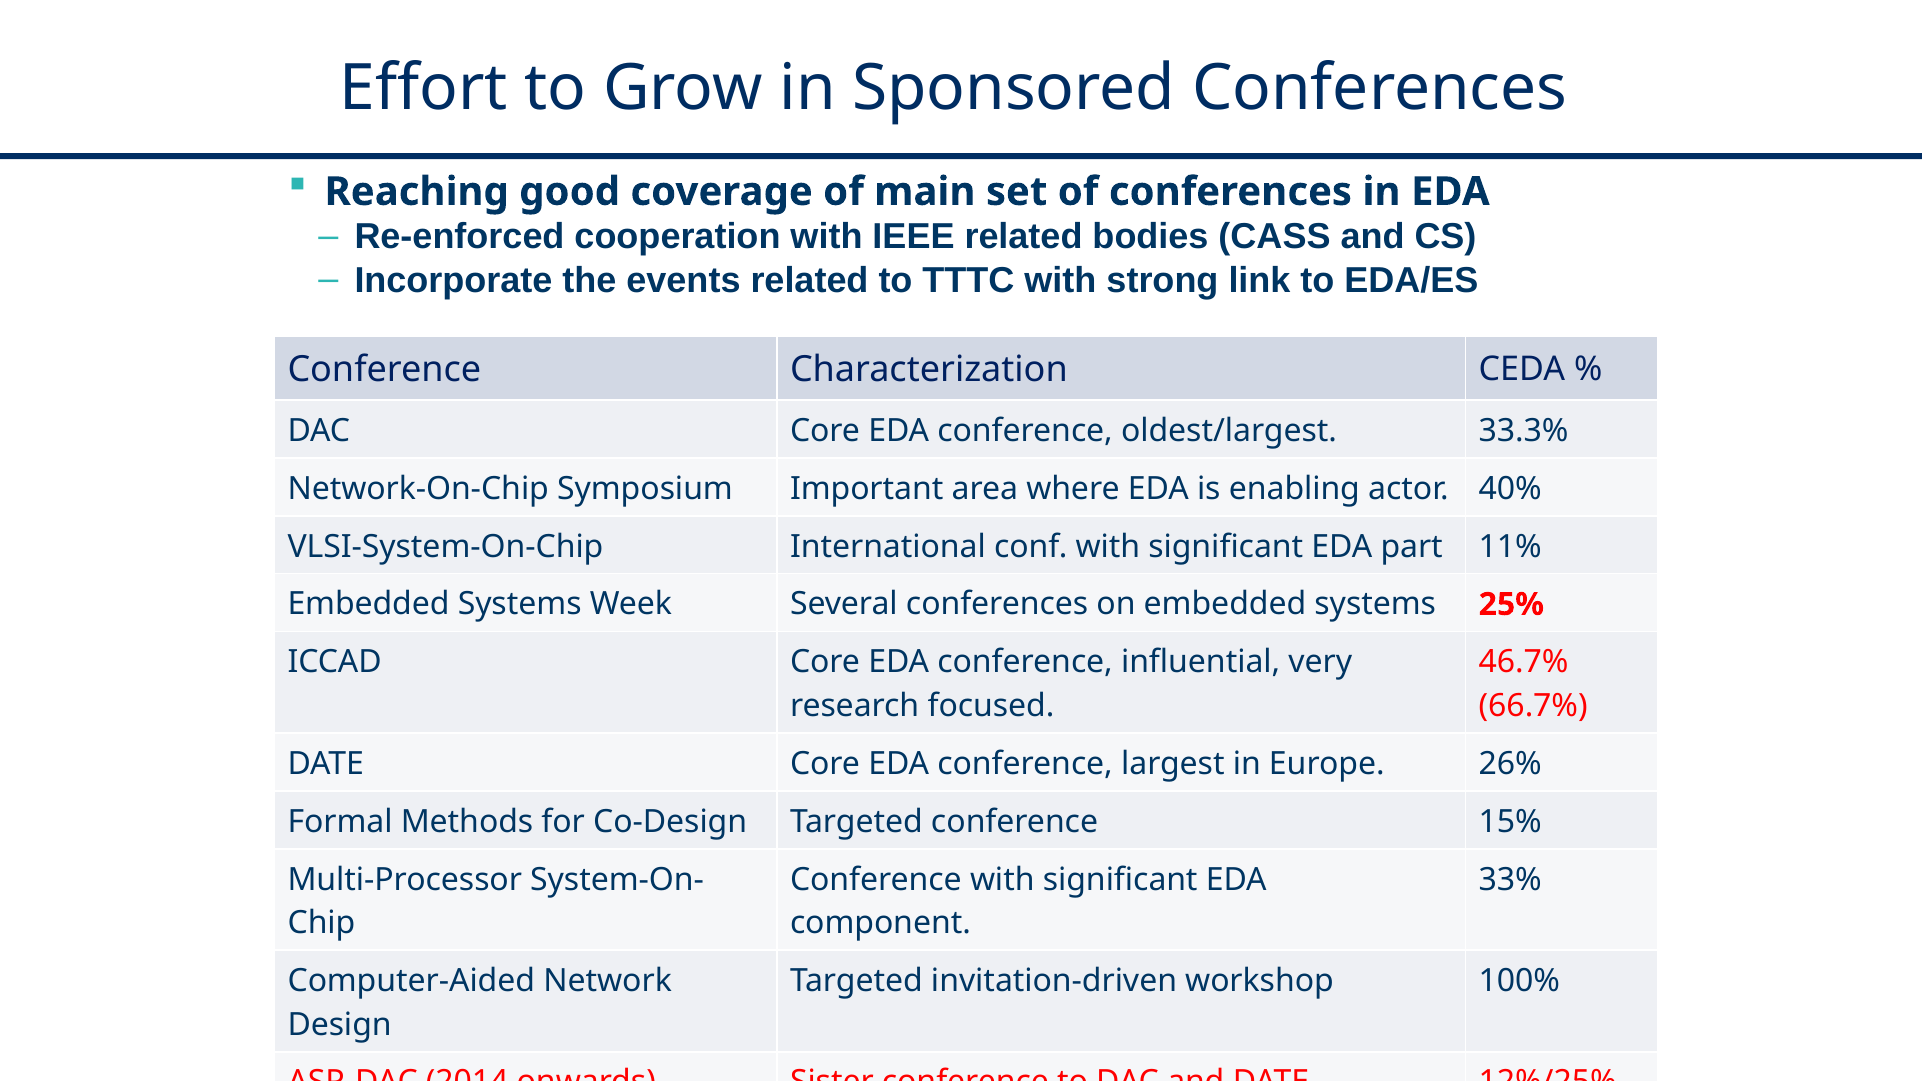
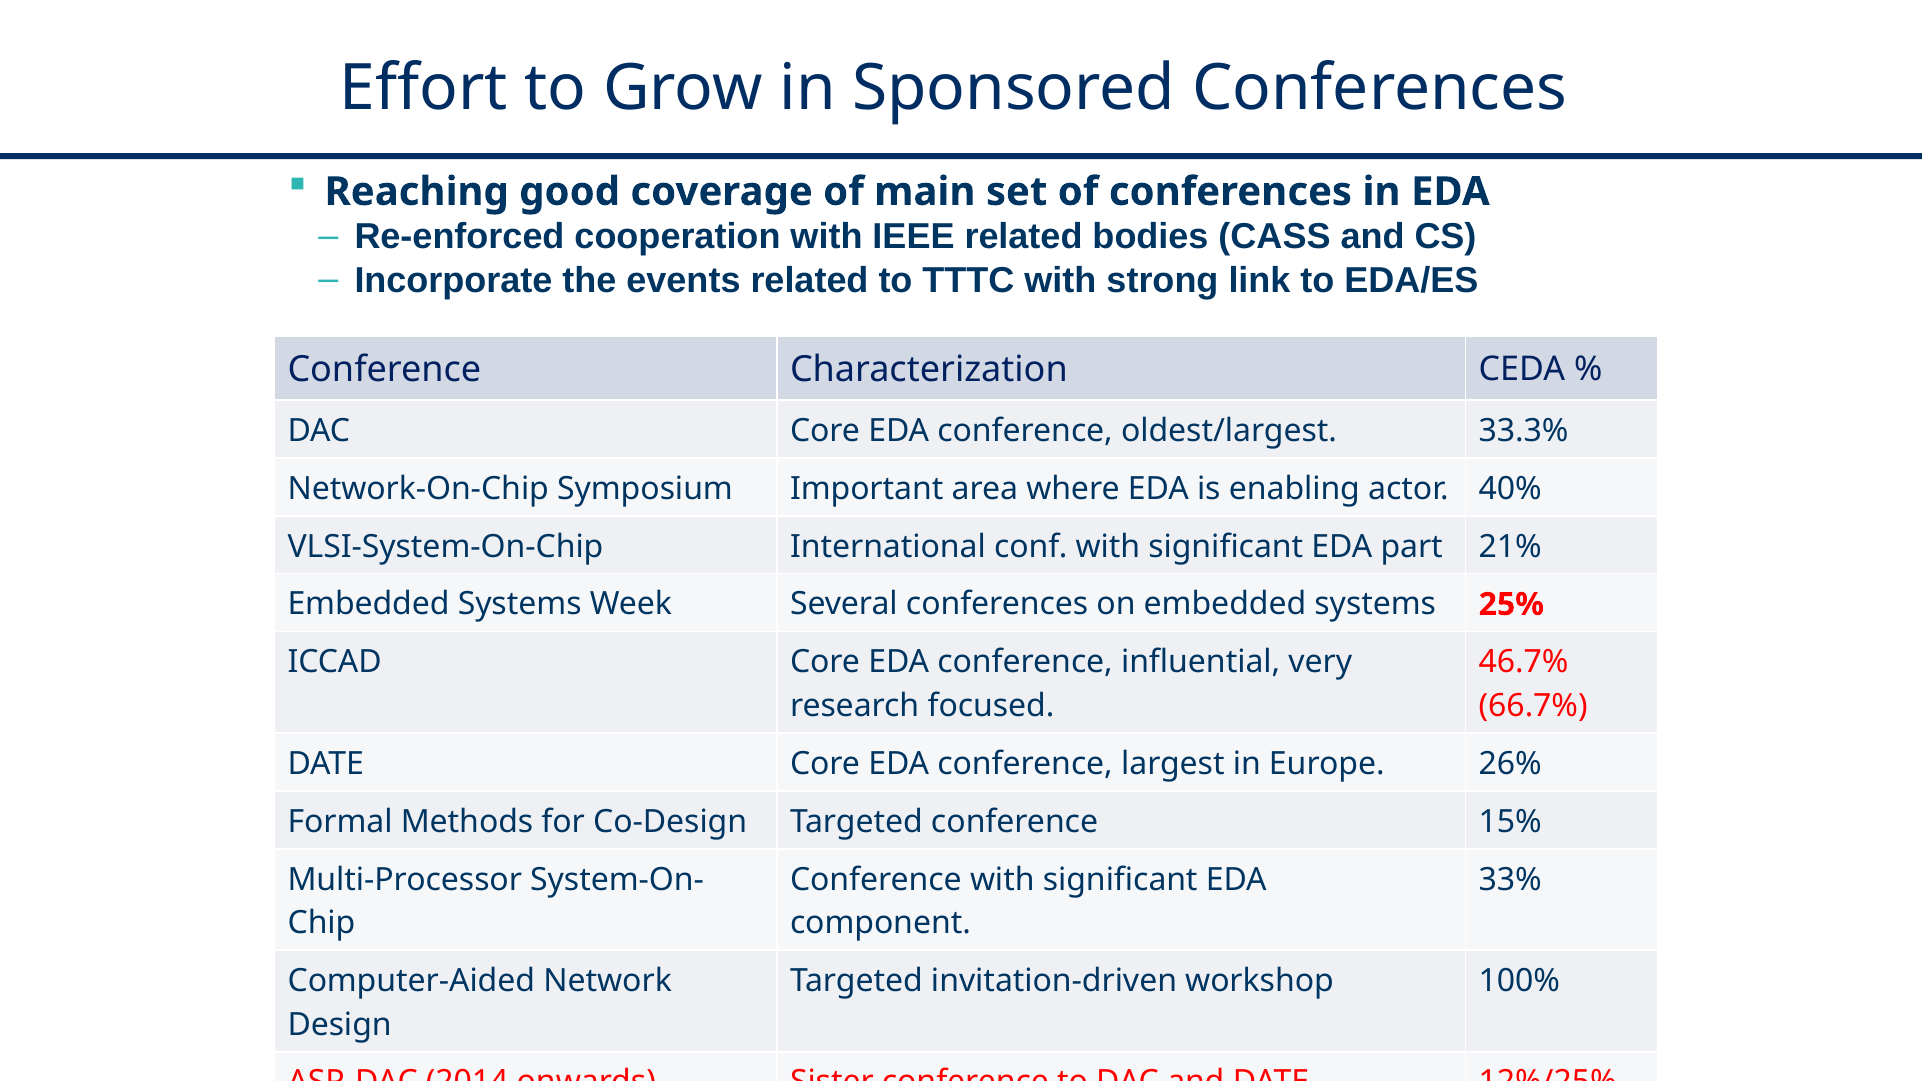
11%: 11% -> 21%
